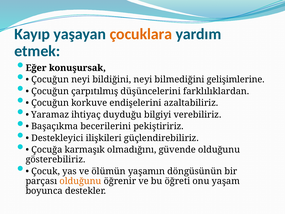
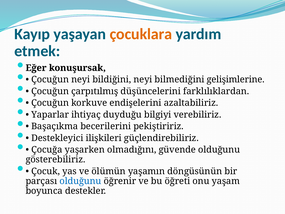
Yaramaz: Yaramaz -> Yaparlar
karmaşık: karmaşık -> yaşarken
olduğunu at (80, 181) colour: orange -> blue
